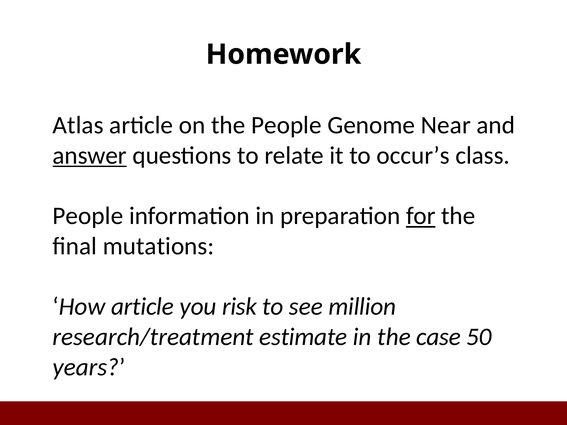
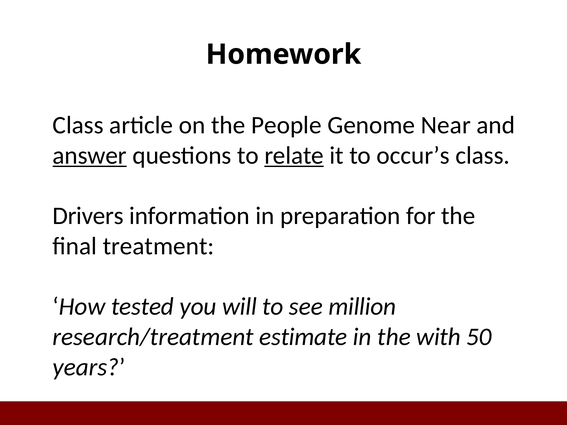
Atlas at (78, 125): Atlas -> Class
relate underline: none -> present
People at (88, 216): People -> Drivers
for underline: present -> none
mutations: mutations -> treatment
How article: article -> tested
risk: risk -> will
case: case -> with
